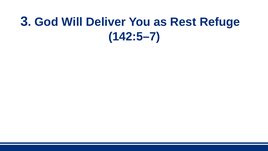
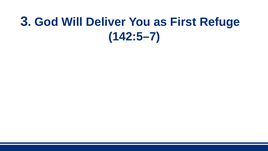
Rest: Rest -> First
